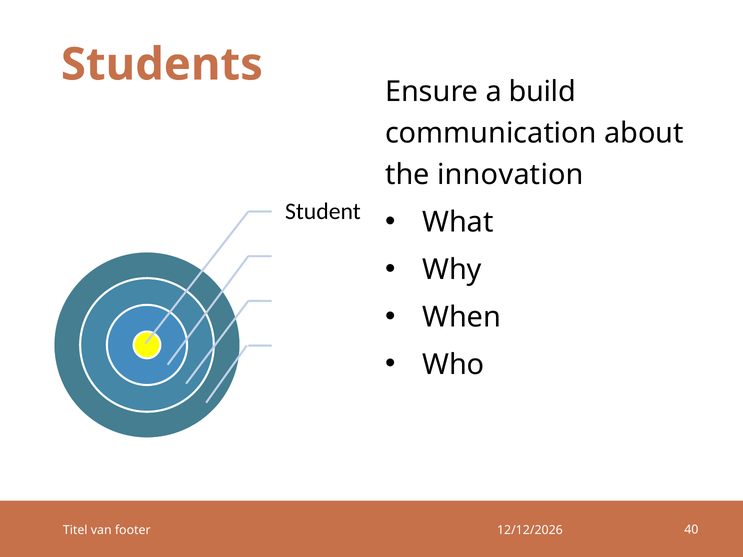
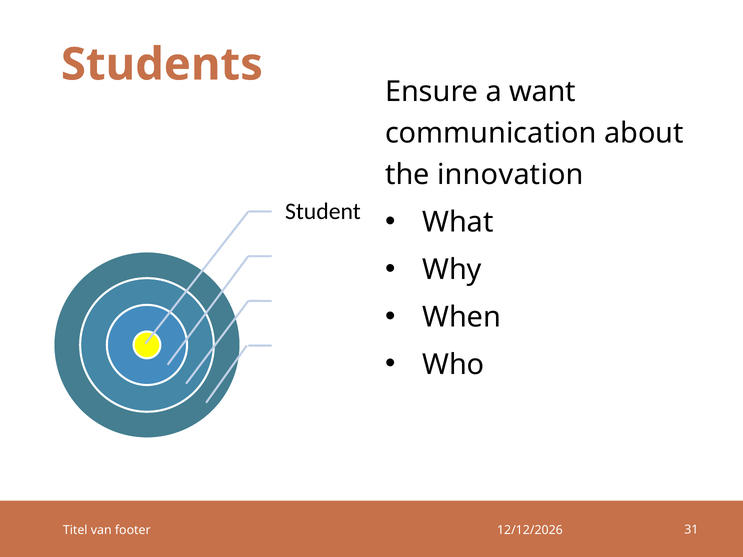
build: build -> want
40: 40 -> 31
